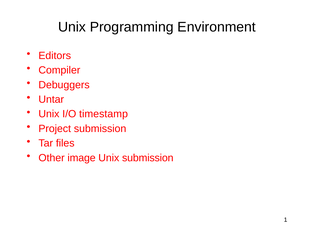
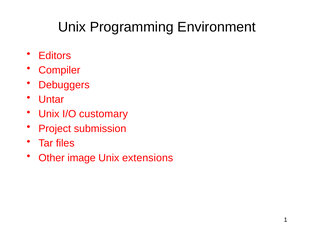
timestamp: timestamp -> customary
Unix submission: submission -> extensions
